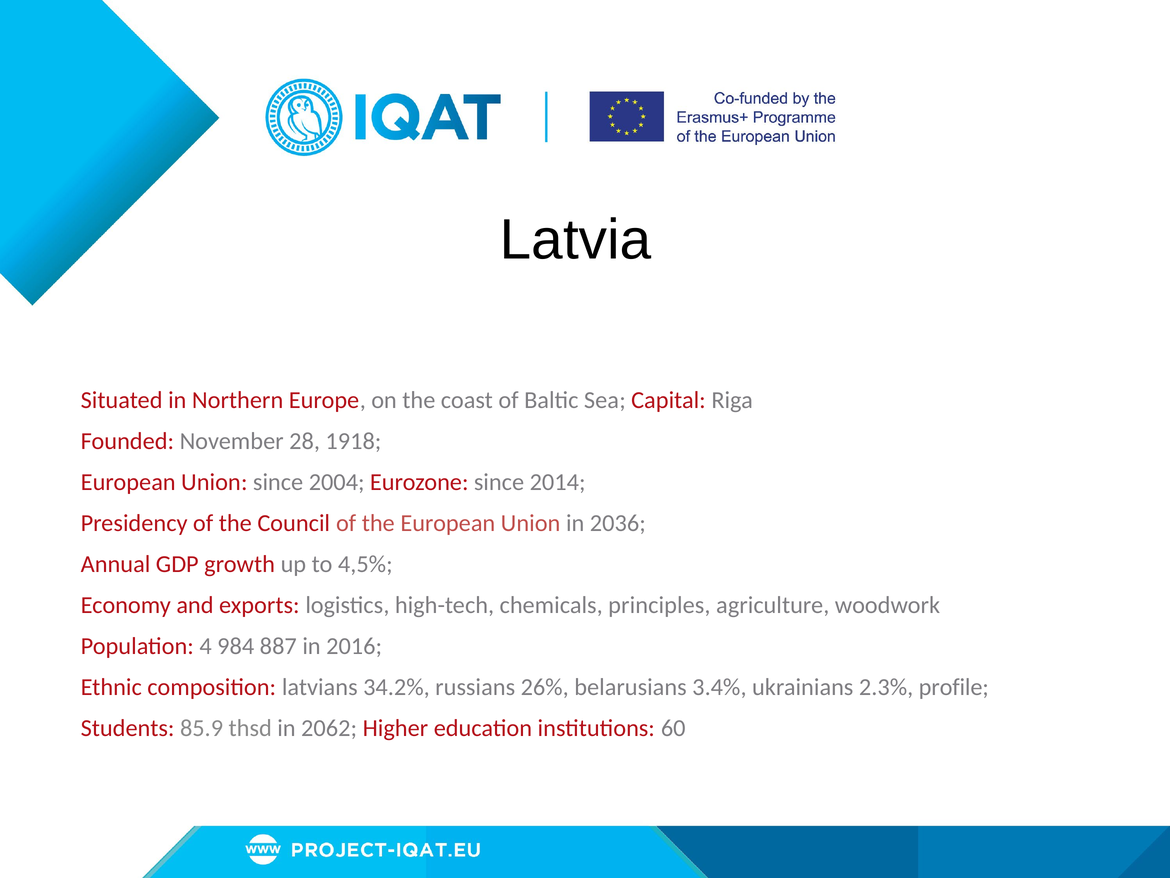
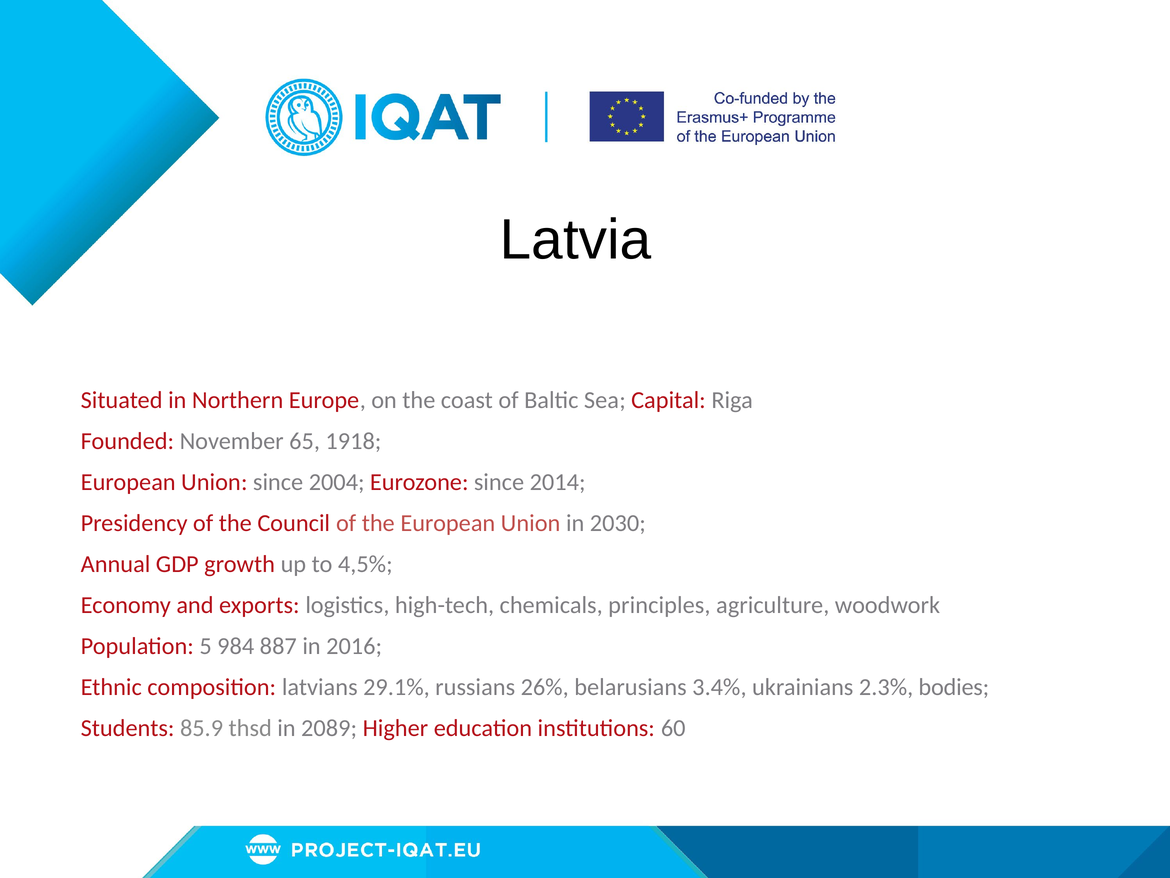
28: 28 -> 65
2036: 2036 -> 2030
4: 4 -> 5
34.2%: 34.2% -> 29.1%
profile: profile -> bodies
2062: 2062 -> 2089
